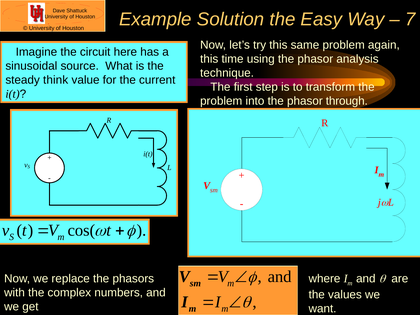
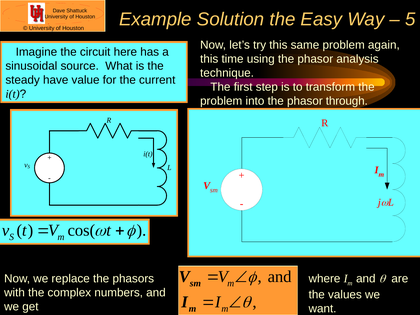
7: 7 -> 5
think: think -> have
